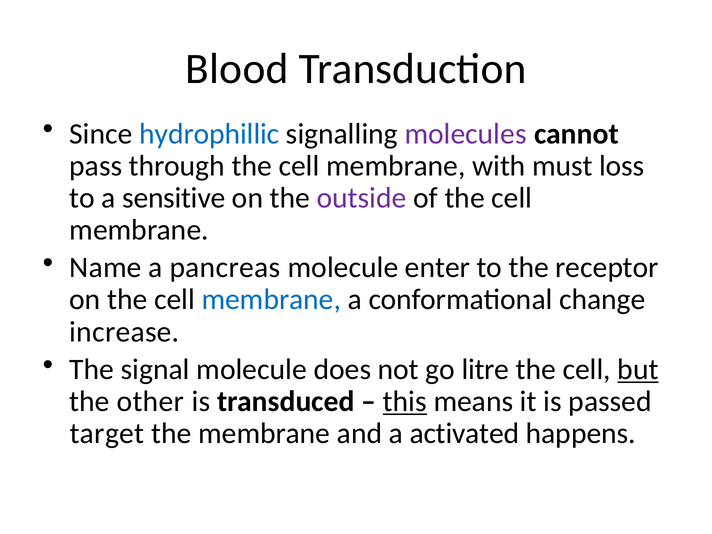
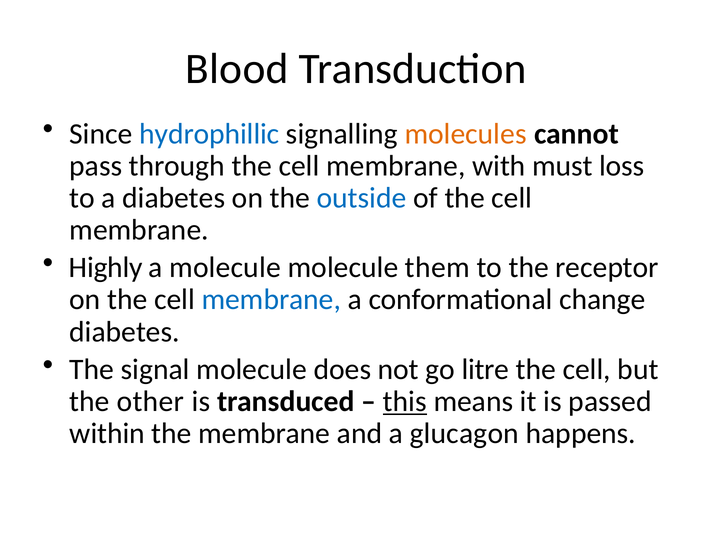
molecules colour: purple -> orange
a sensitive: sensitive -> diabetes
outside colour: purple -> blue
Name: Name -> Highly
a pancreas: pancreas -> molecule
enter: enter -> them
increase at (124, 332): increase -> diabetes
but underline: present -> none
target: target -> within
activated: activated -> glucagon
